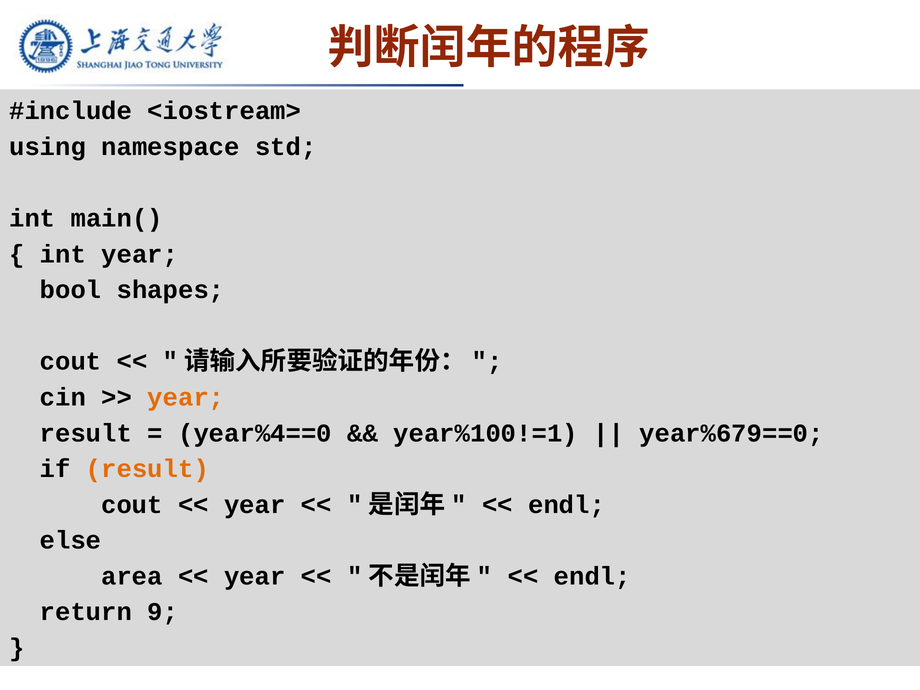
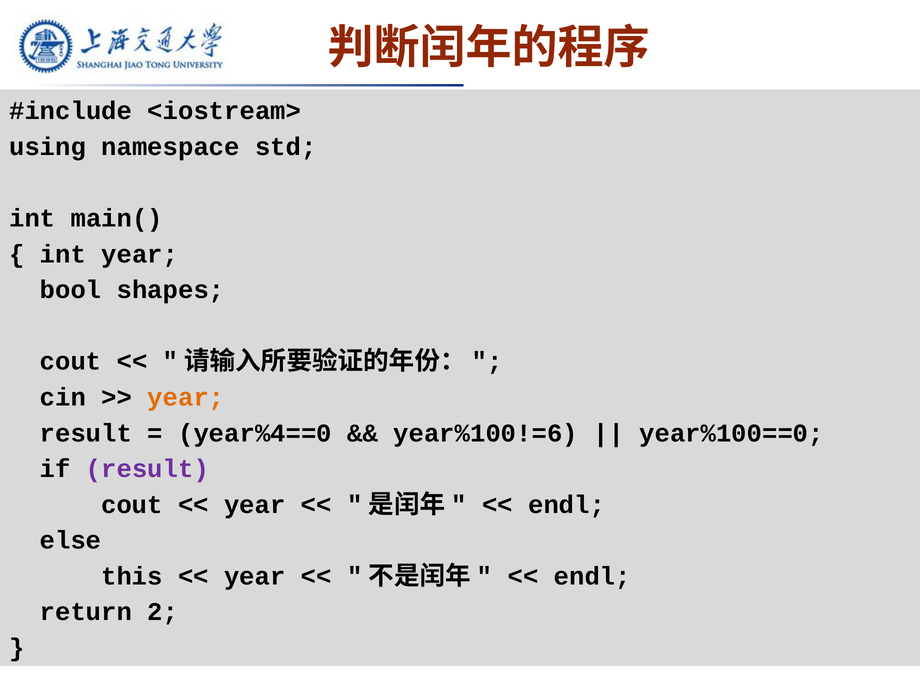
year%100!=1: year%100!=1 -> year%100!=6
year%679==0: year%679==0 -> year%100==0
result at (147, 469) colour: orange -> purple
area: area -> this
9: 9 -> 2
